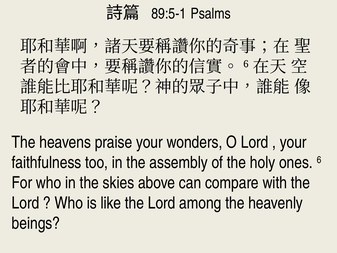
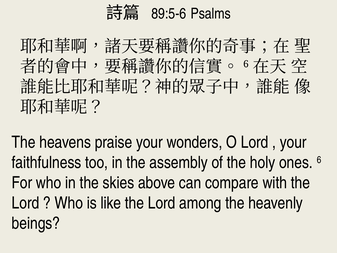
89:5-1: 89:5-1 -> 89:5-6
